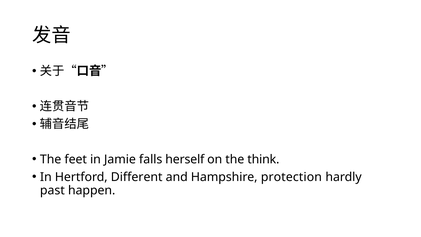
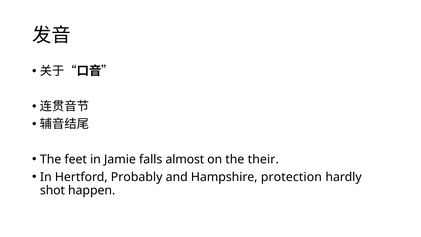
herself: herself -> almost
think: think -> their
Different: Different -> Probably
past: past -> shot
